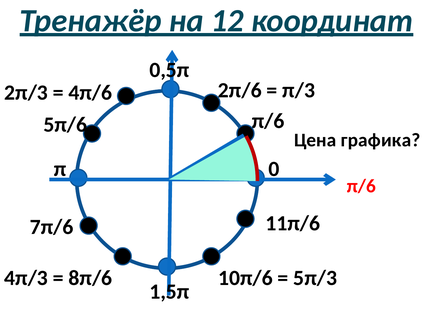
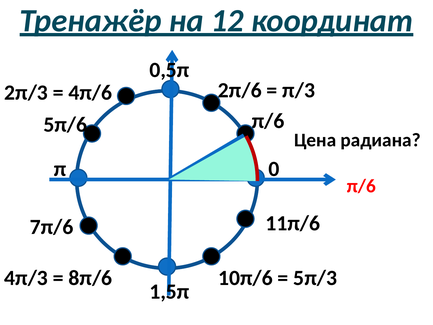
графика: графика -> радиана
